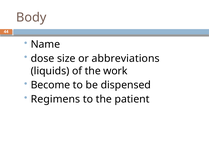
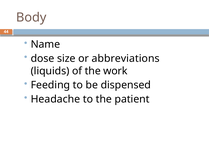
Become: Become -> Feeding
Regimens: Regimens -> Headache
